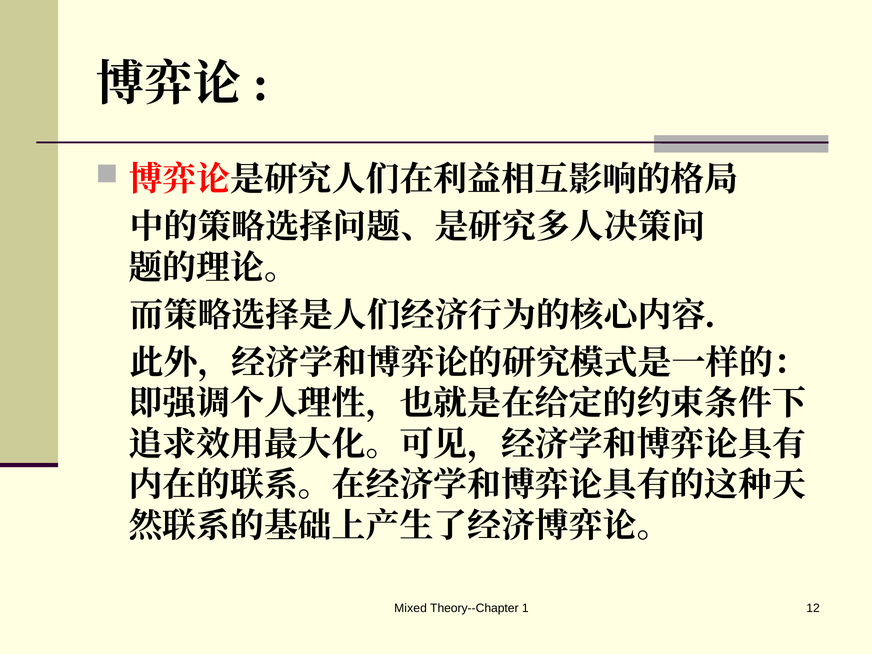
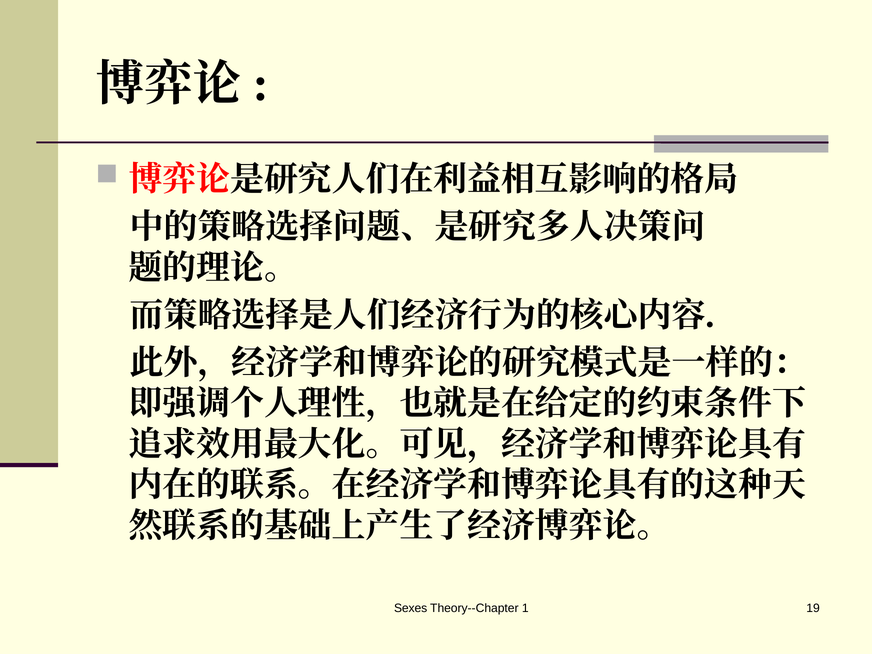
Mixed: Mixed -> Sexes
12: 12 -> 19
